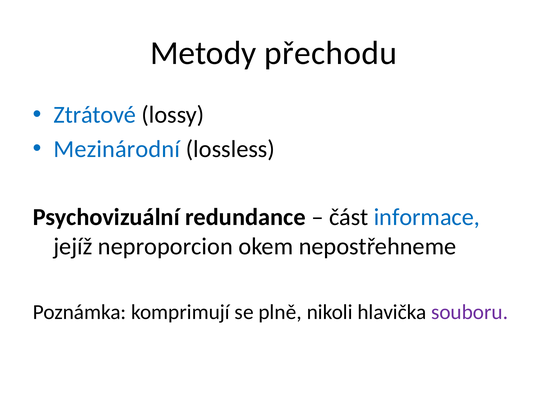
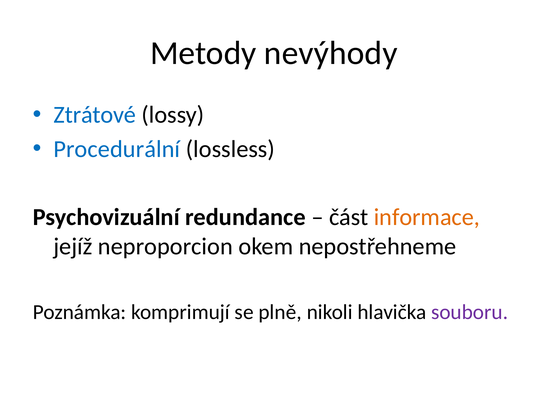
přechodu: přechodu -> nevýhody
Mezinárodní: Mezinárodní -> Procedurální
informace colour: blue -> orange
